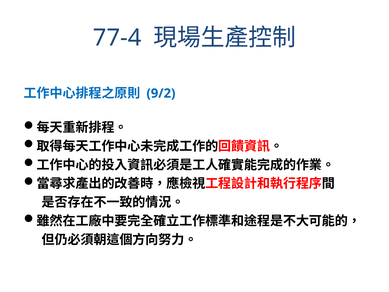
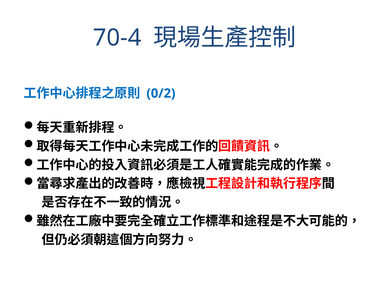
77-4: 77-4 -> 70-4
9/2: 9/2 -> 0/2
